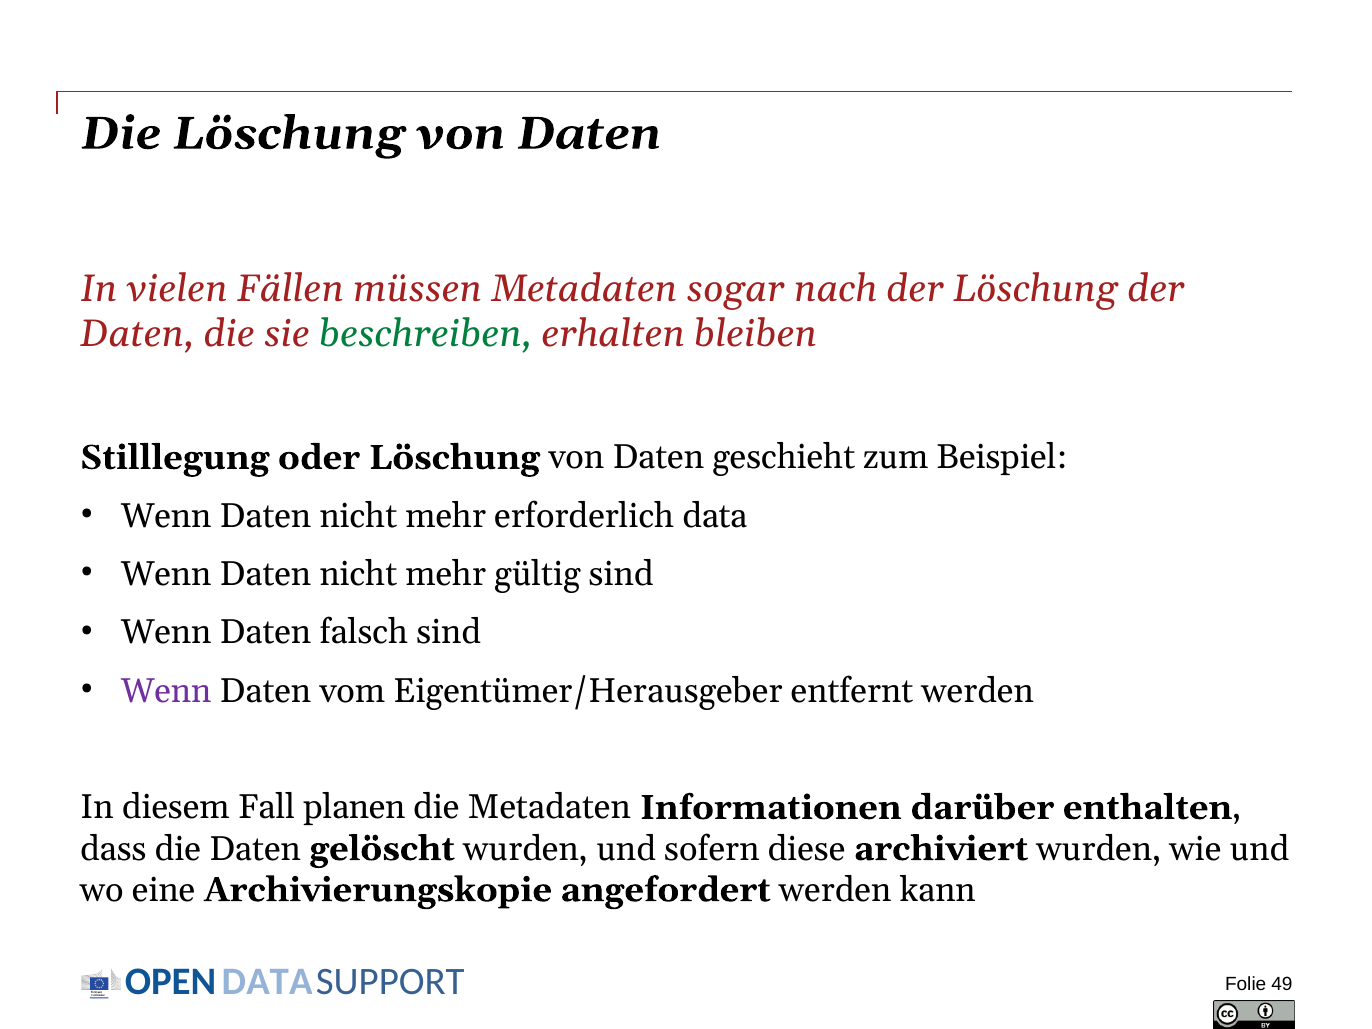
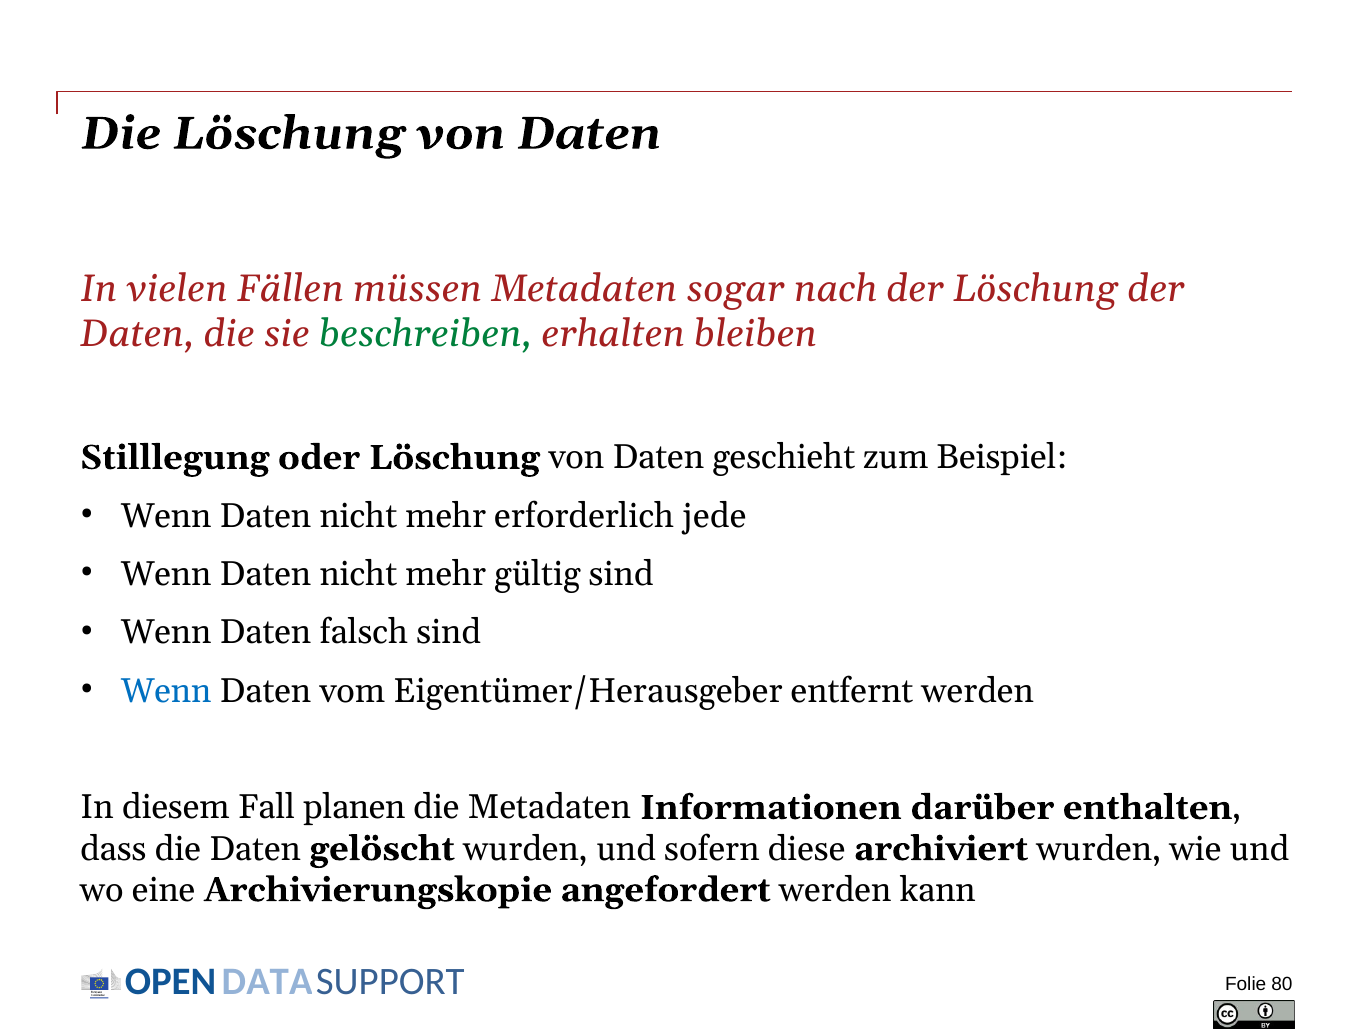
data: data -> jede
Wenn at (166, 691) colour: purple -> blue
49: 49 -> 80
